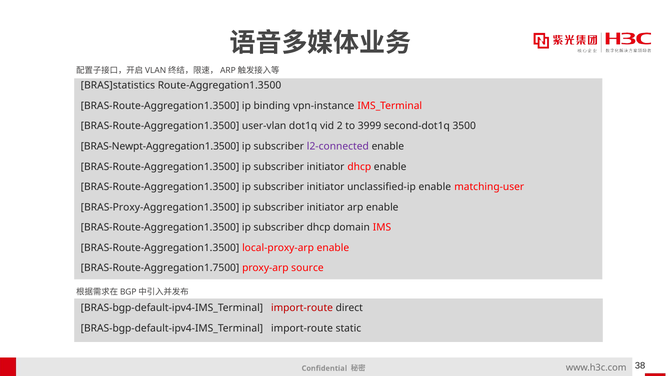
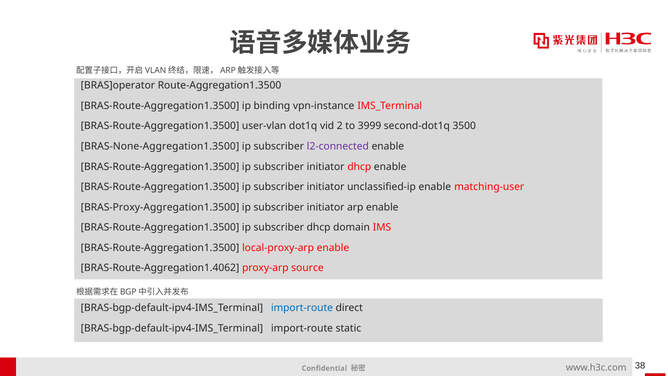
BRAS]statistics: BRAS]statistics -> BRAS]operator
BRAS-Newpt-Aggregation1.3500: BRAS-Newpt-Aggregation1.3500 -> BRAS-None-Aggregation1.3500
BRAS-Route-Aggregation1.7500: BRAS-Route-Aggregation1.7500 -> BRAS-Route-Aggregation1.4062
import-route at (302, 308) colour: red -> blue
